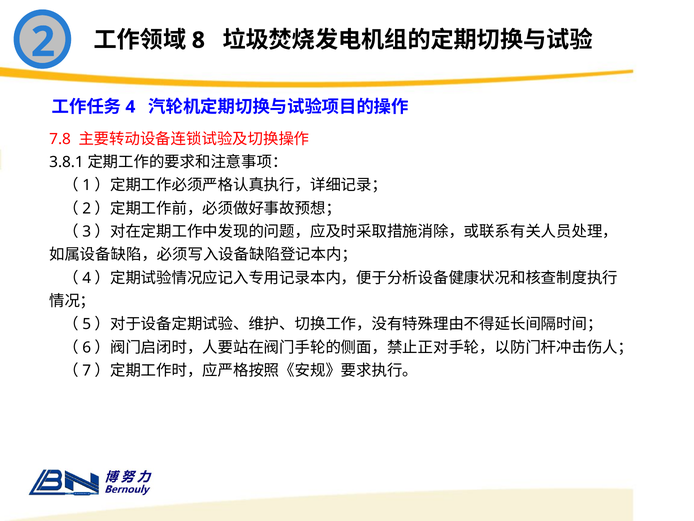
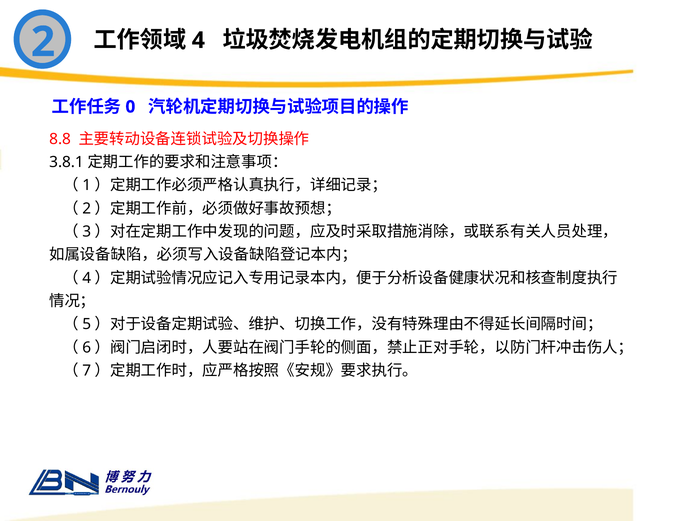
8: 8 -> 4
4: 4 -> 0
7.8: 7.8 -> 8.8
